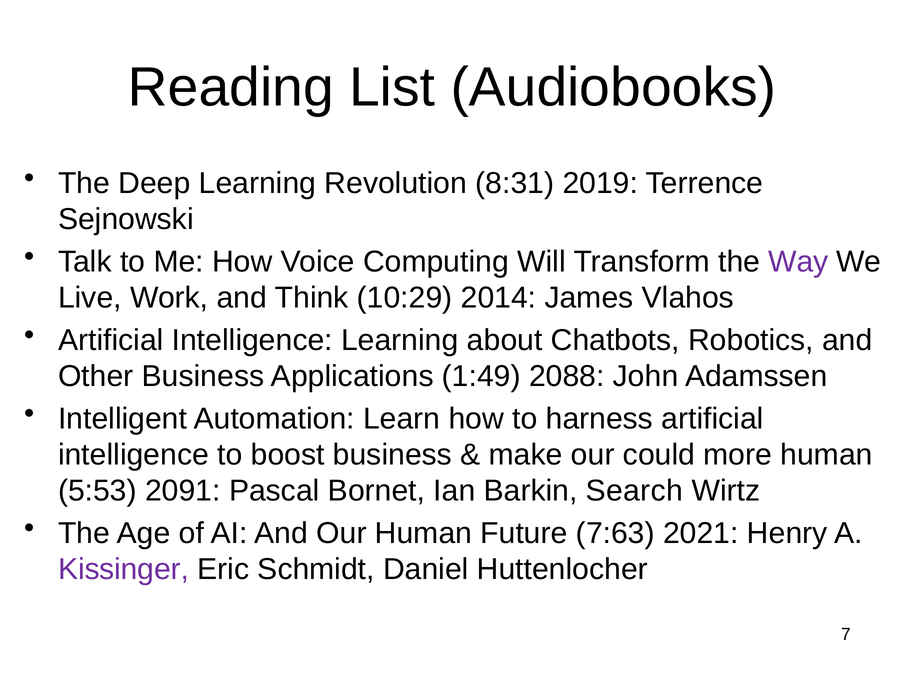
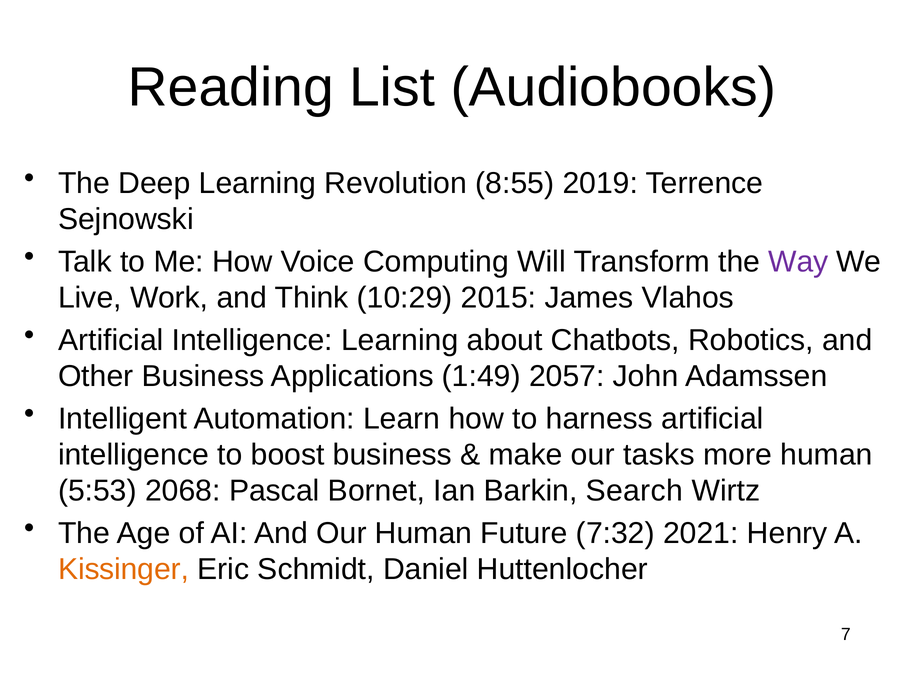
8:31: 8:31 -> 8:55
2014: 2014 -> 2015
2088: 2088 -> 2057
could: could -> tasks
2091: 2091 -> 2068
7:63: 7:63 -> 7:32
Kissinger colour: purple -> orange
